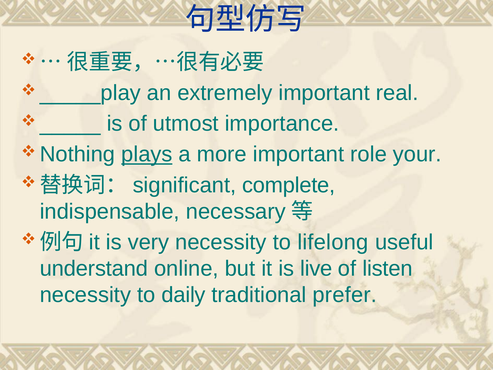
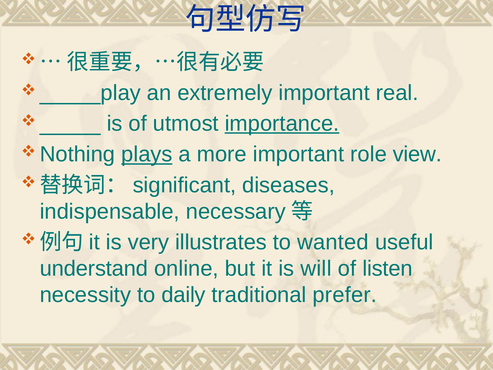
importance underline: none -> present
your: your -> view
complete: complete -> diseases
very necessity: necessity -> illustrates
lifelong: lifelong -> wanted
live: live -> will
